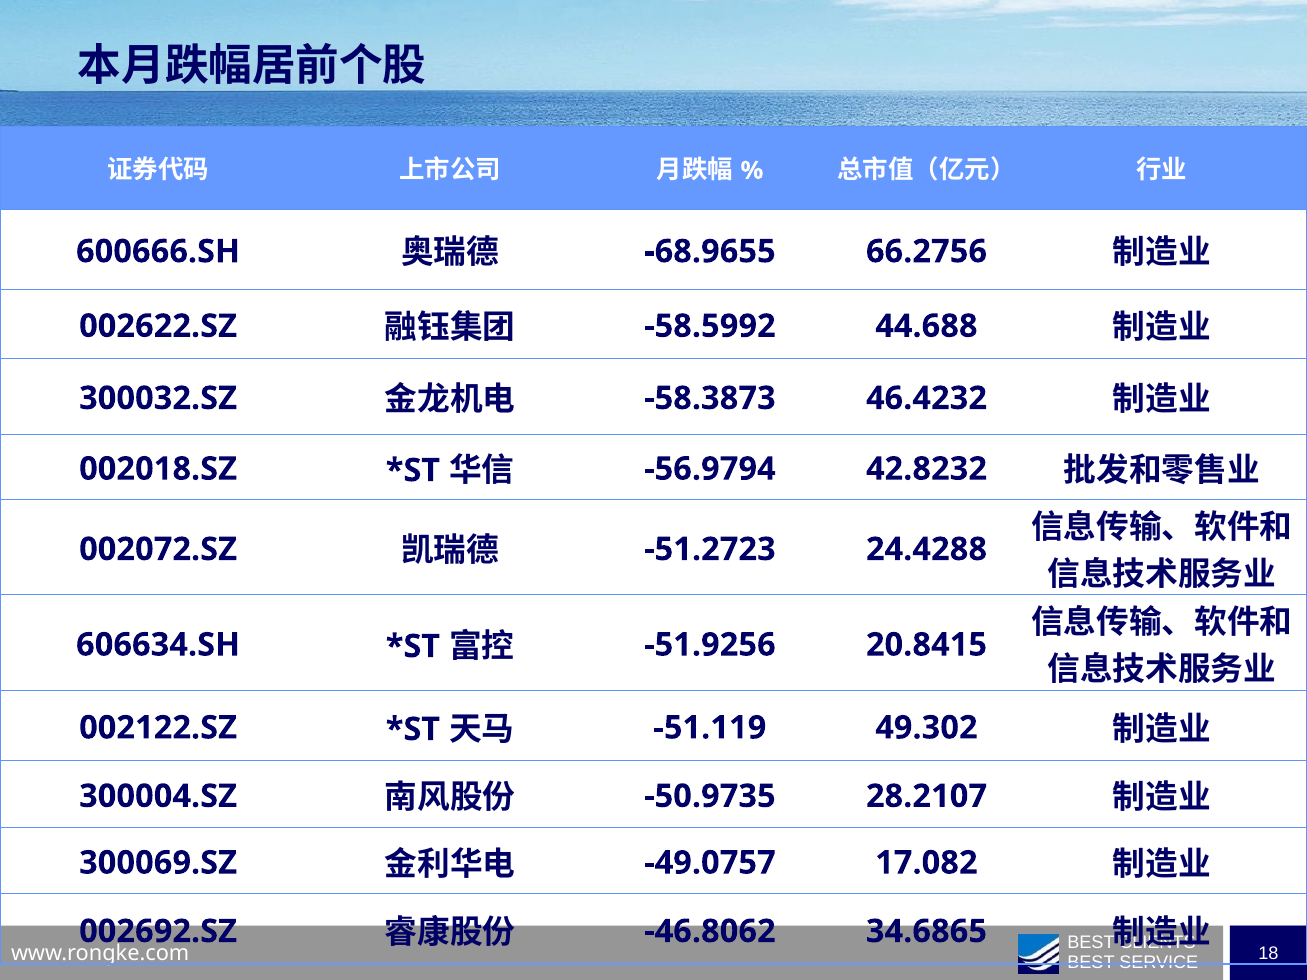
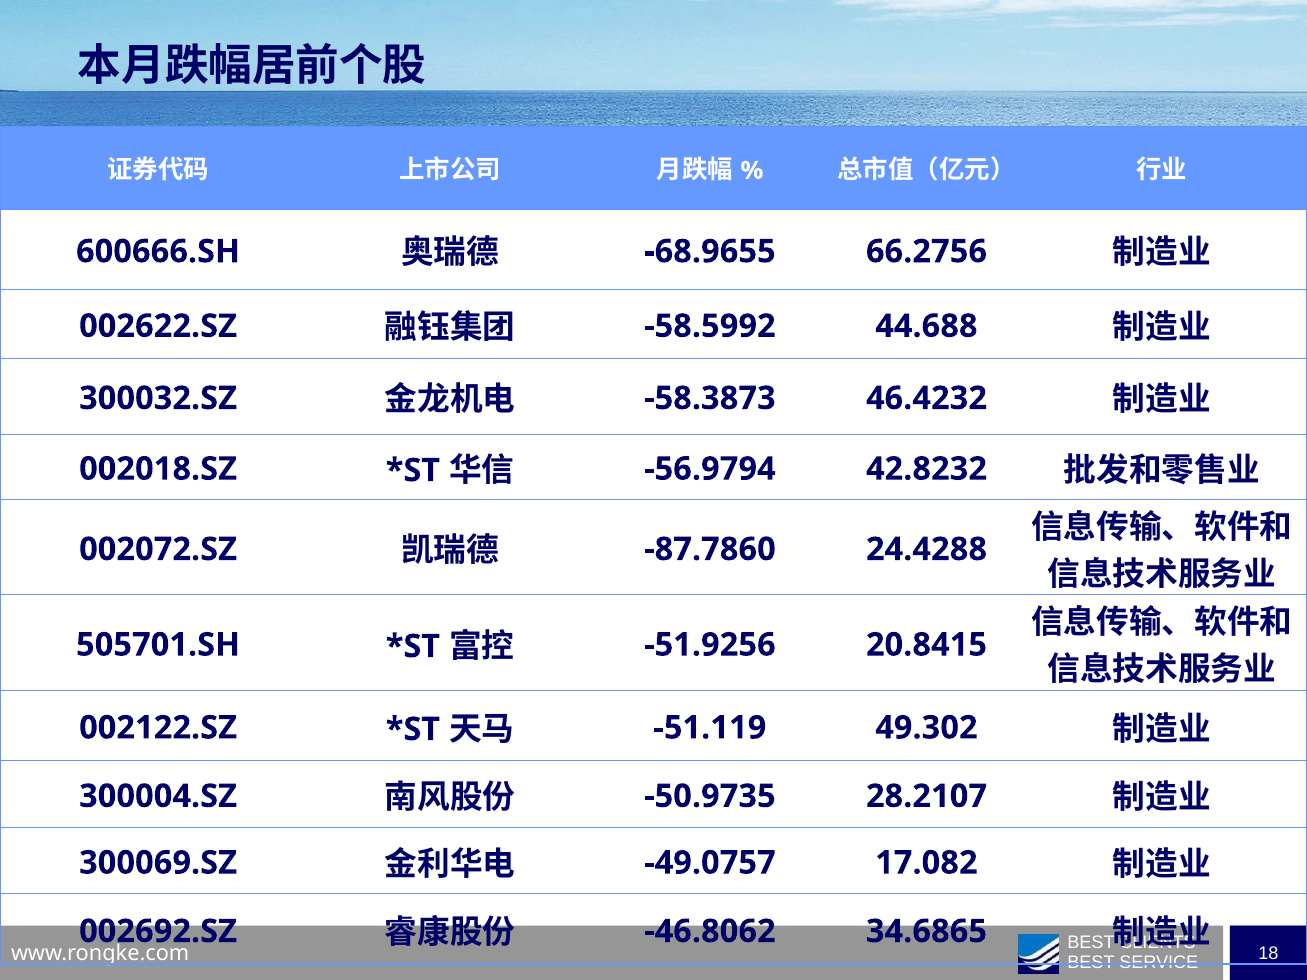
-51.2723: -51.2723 -> -87.7860
606634.SH: 606634.SH -> 505701.SH
